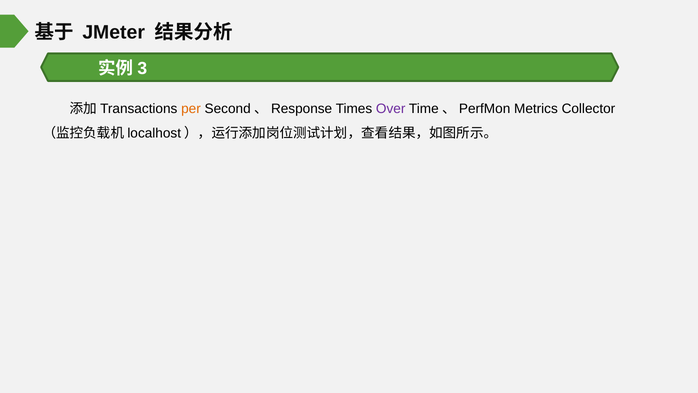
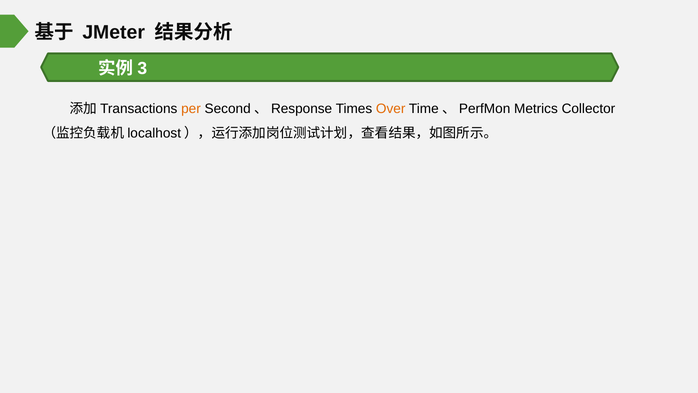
Over colour: purple -> orange
